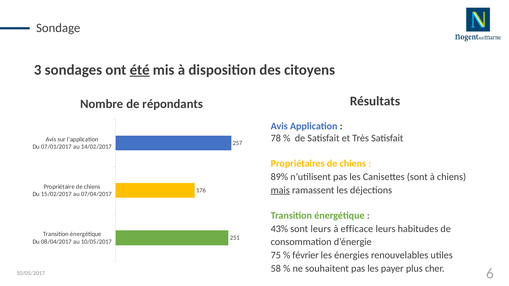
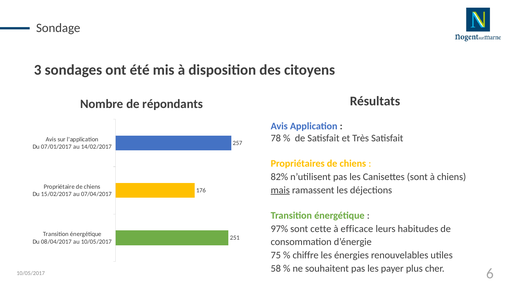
été underline: present -> none
89%: 89% -> 82%
43%: 43% -> 97%
sont leurs: leurs -> cette
février: février -> chiffre
